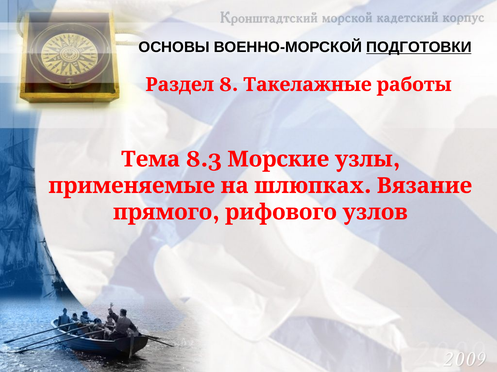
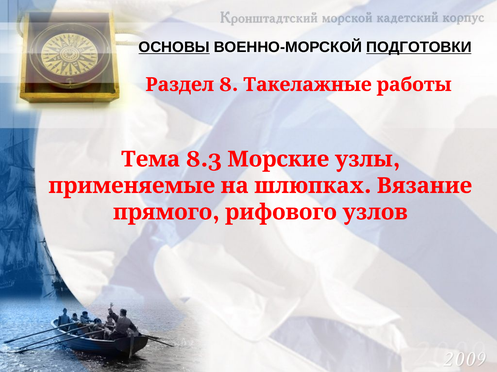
ОСНОВЫ underline: none -> present
